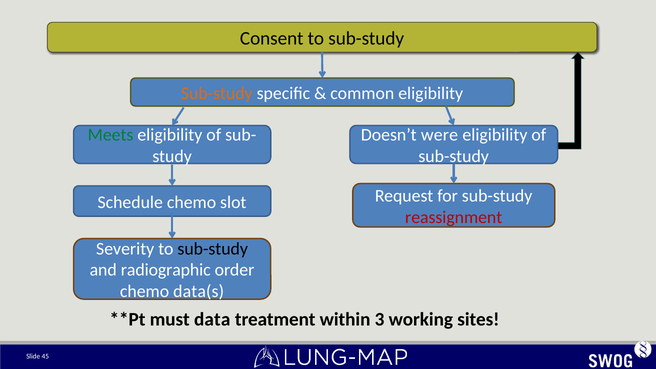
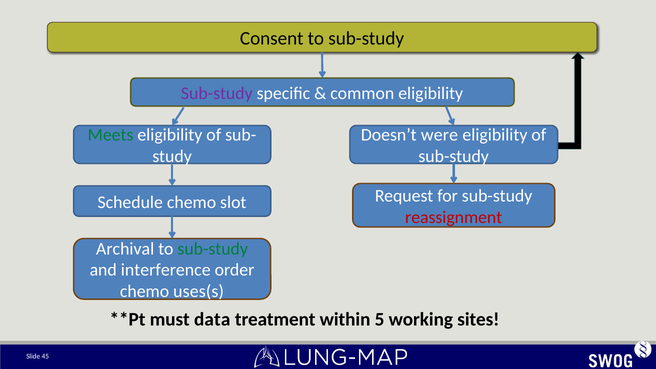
Sub-study at (217, 93) colour: orange -> purple
Severity: Severity -> Archival
sub-study at (213, 249) colour: black -> green
radiographic: radiographic -> interference
data(s: data(s -> uses(s
3: 3 -> 5
